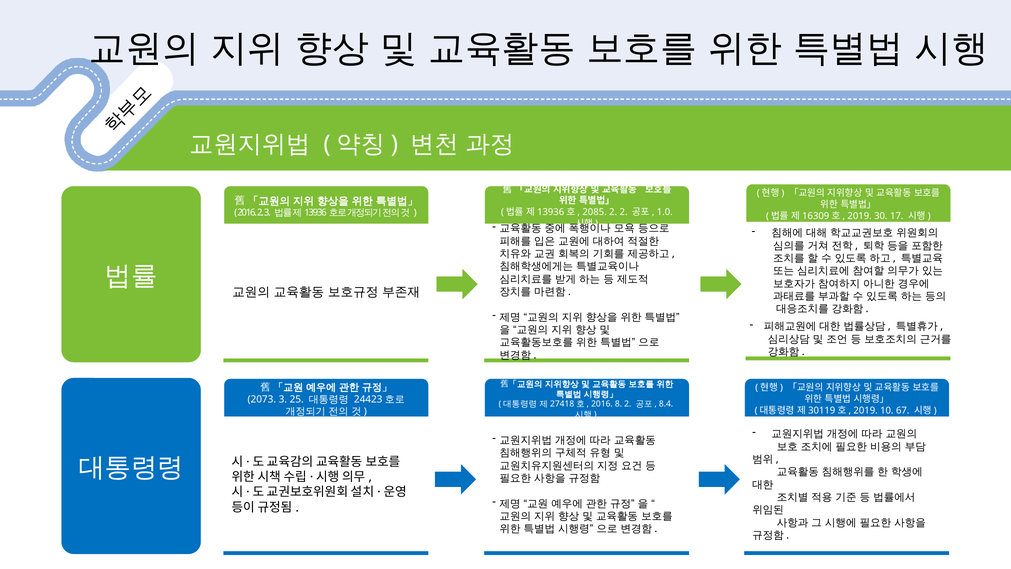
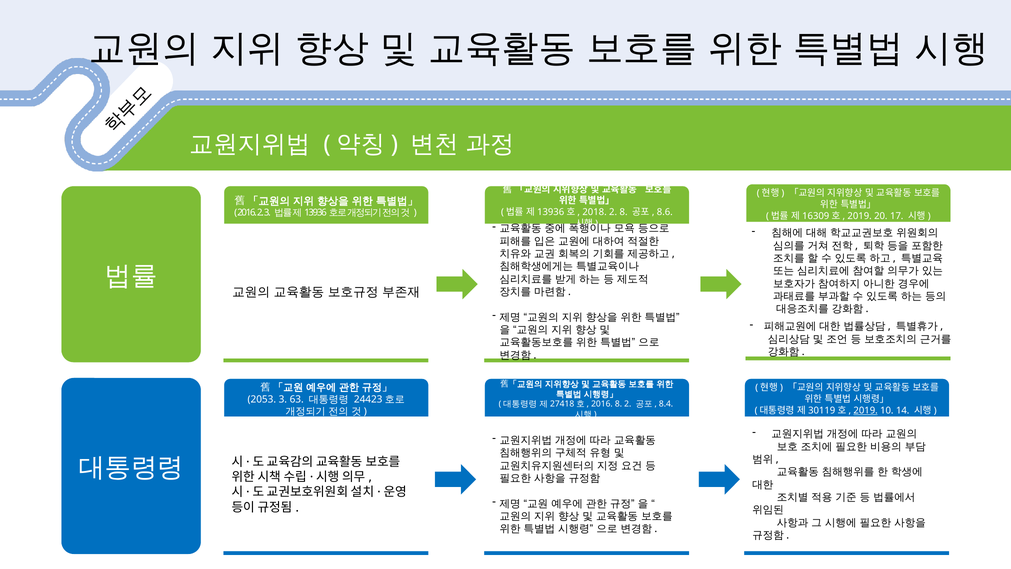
2085: 2085 -> 2018
2 2: 2 -> 8
1.0: 1.0 -> 8.6
30: 30 -> 20
2073: 2073 -> 2053
25: 25 -> 63
2019 at (866, 410) underline: none -> present
67: 67 -> 14
